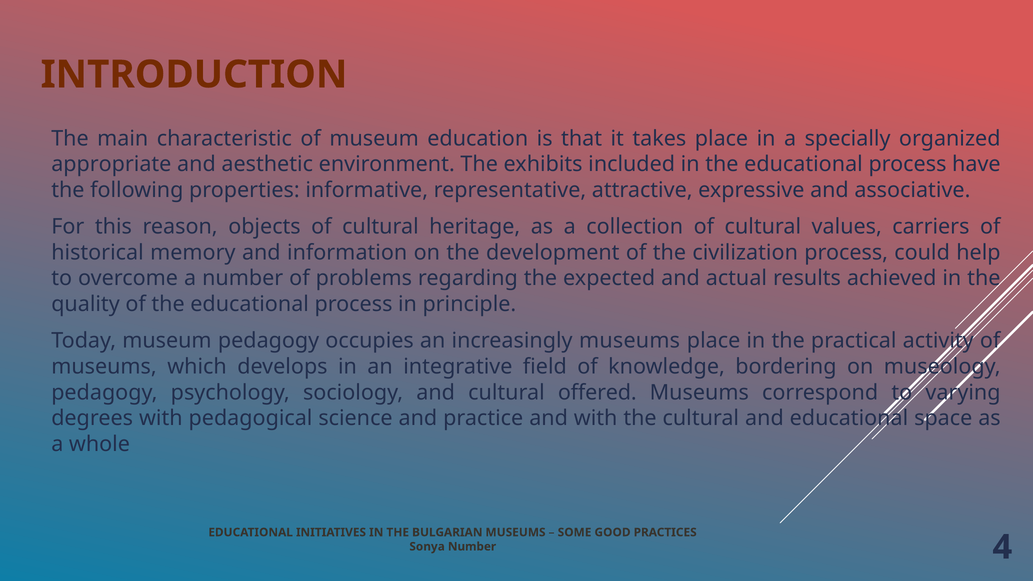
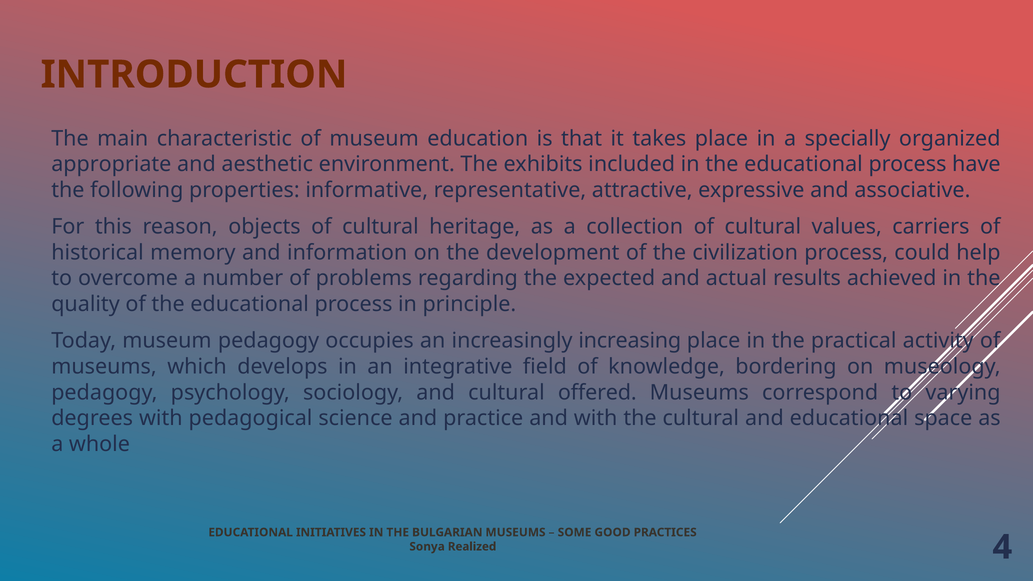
increasingly museums: museums -> increasing
Sonya Number: Number -> Realized
